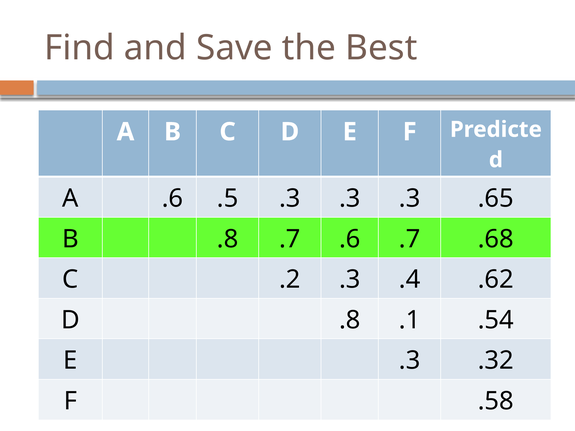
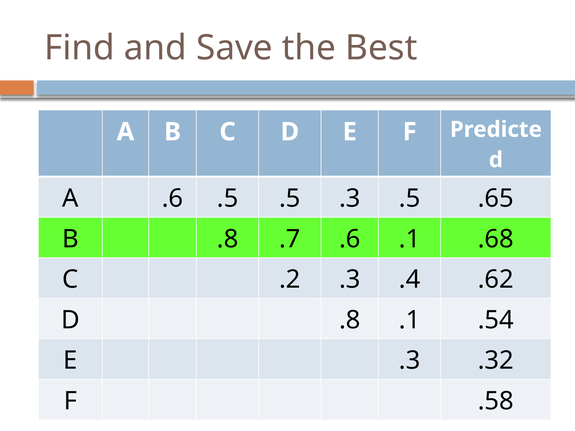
.5 .3: .3 -> .5
.3 at (410, 198): .3 -> .5
.6 .7: .7 -> .1
